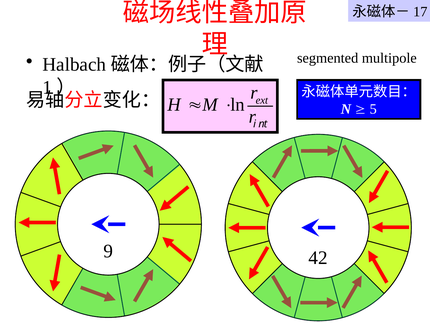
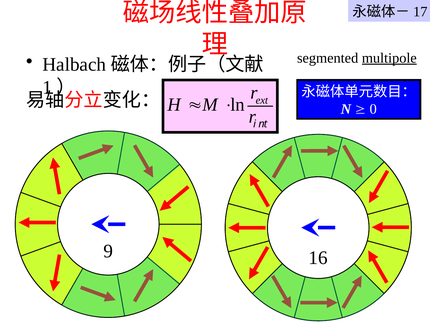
multipole underline: none -> present
5: 5 -> 0
42: 42 -> 16
